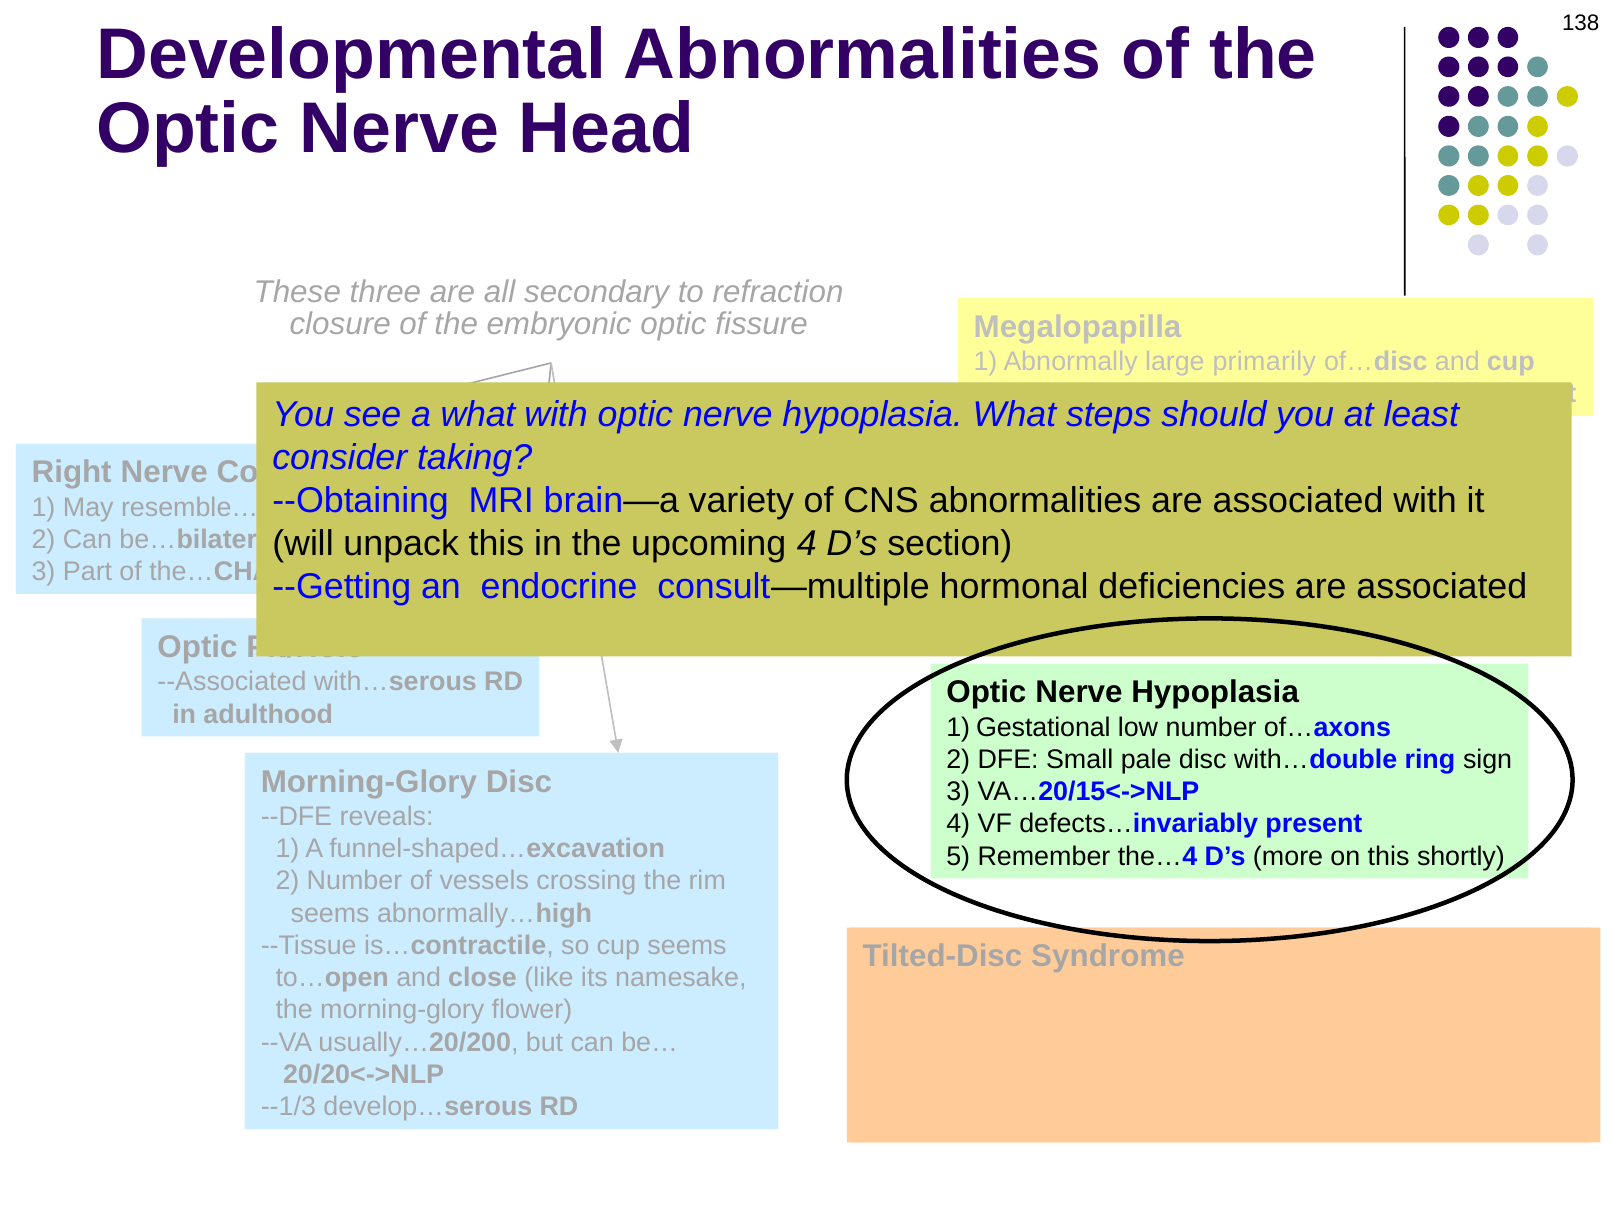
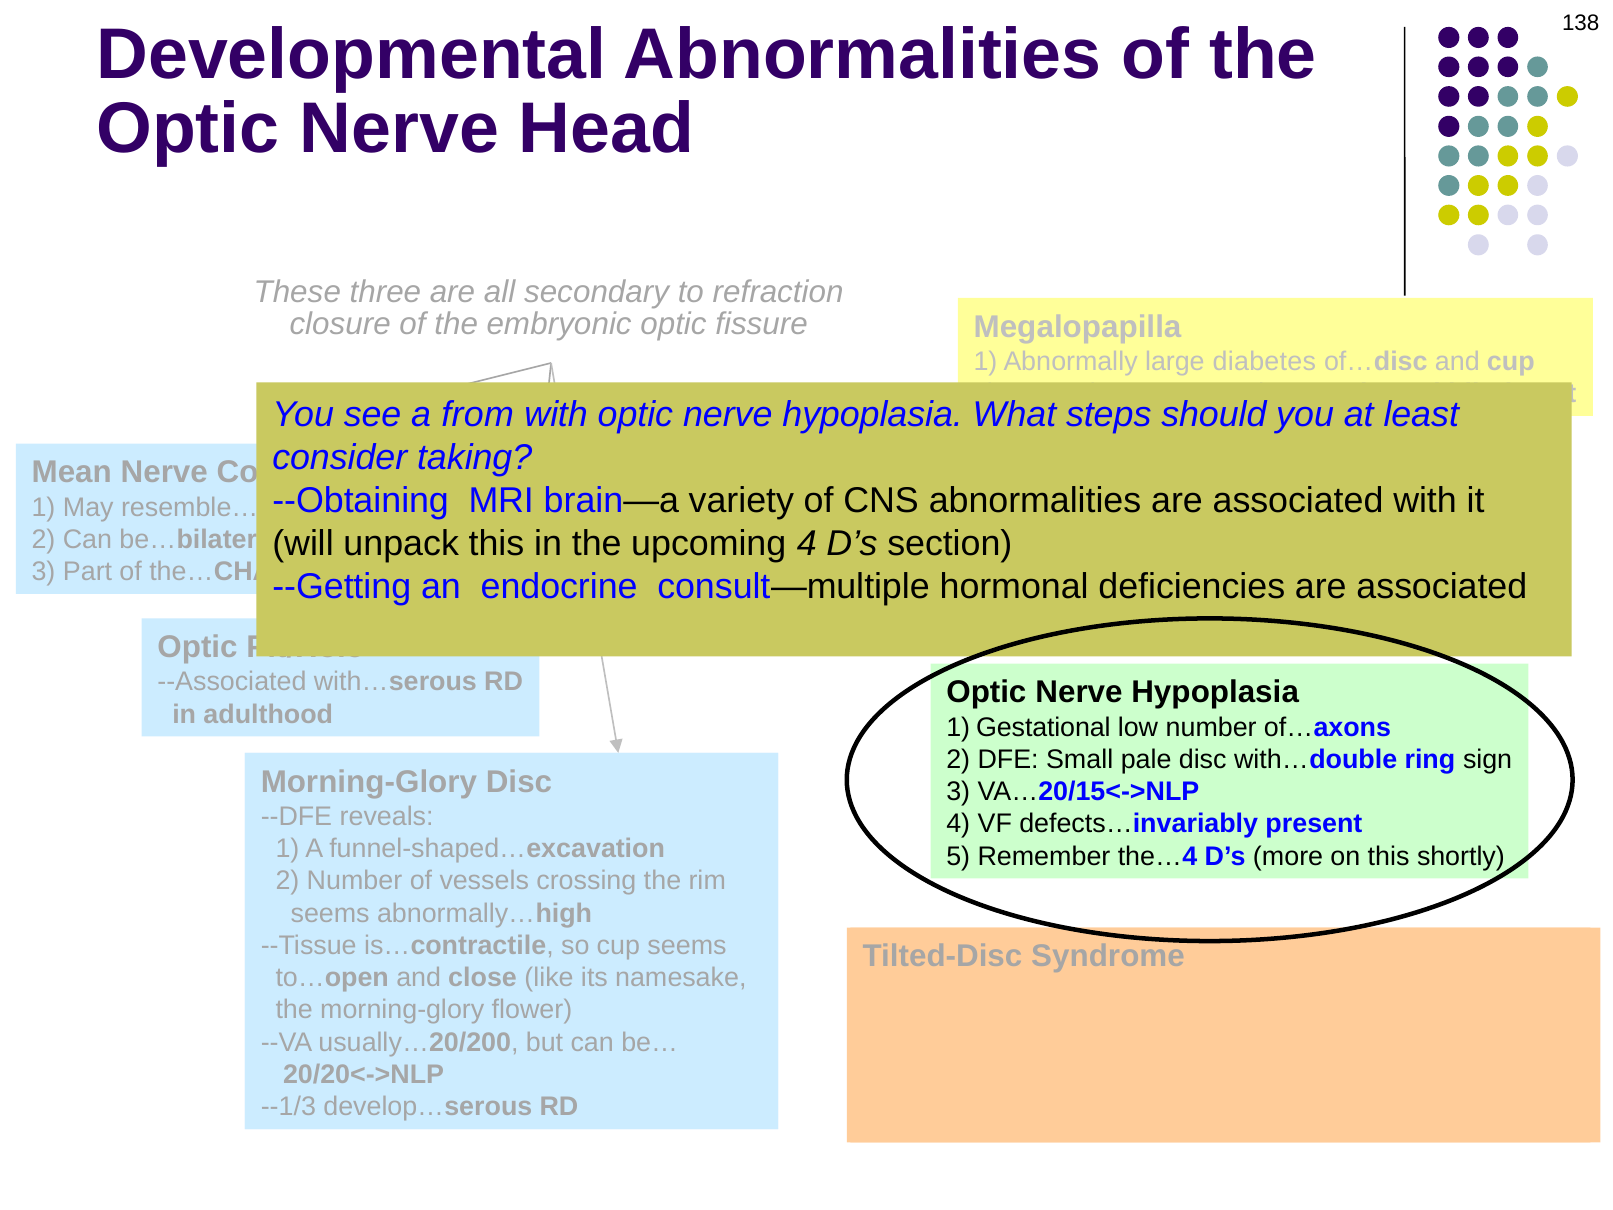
primarily: primarily -> diabetes
a what: what -> from
Right: Right -> Mean
